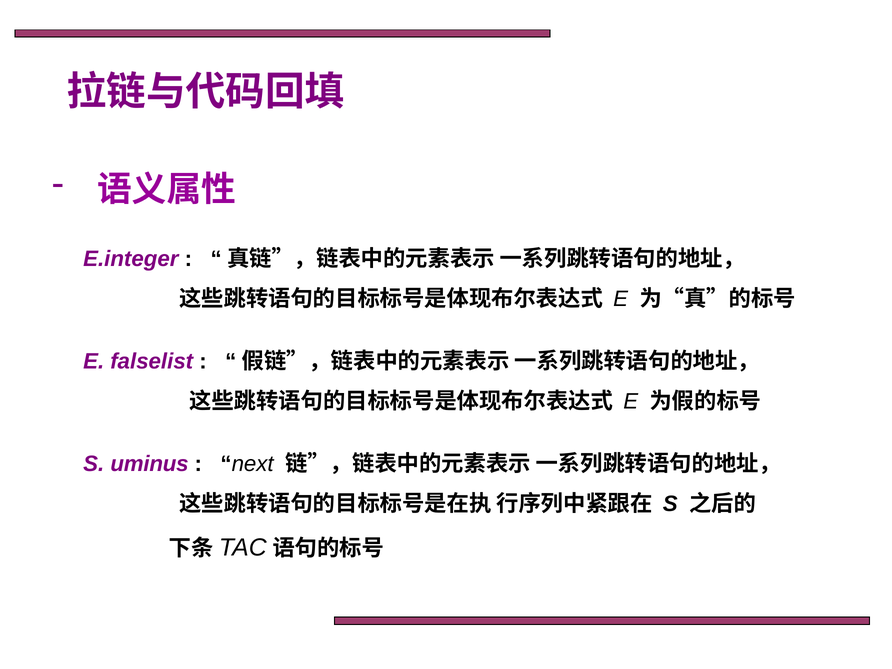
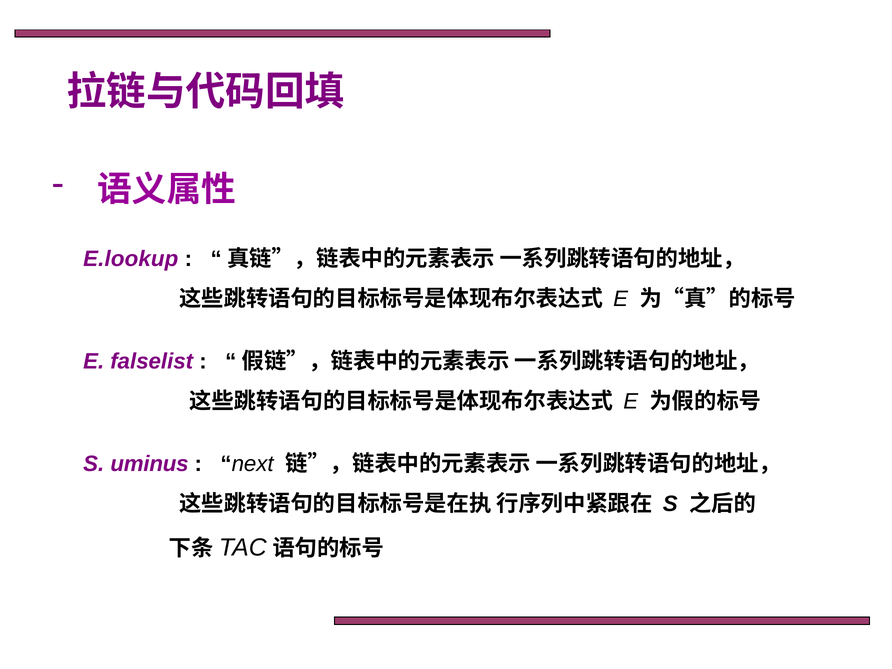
E.integer: E.integer -> E.lookup
